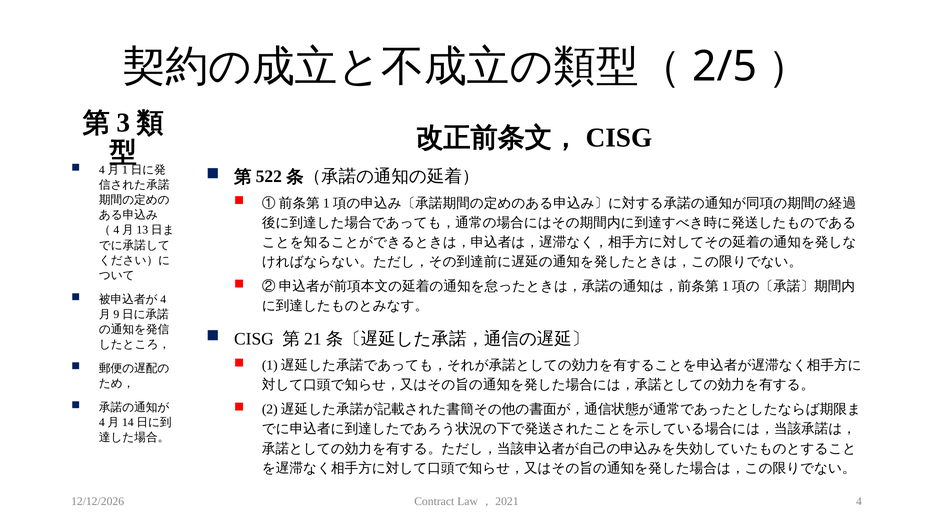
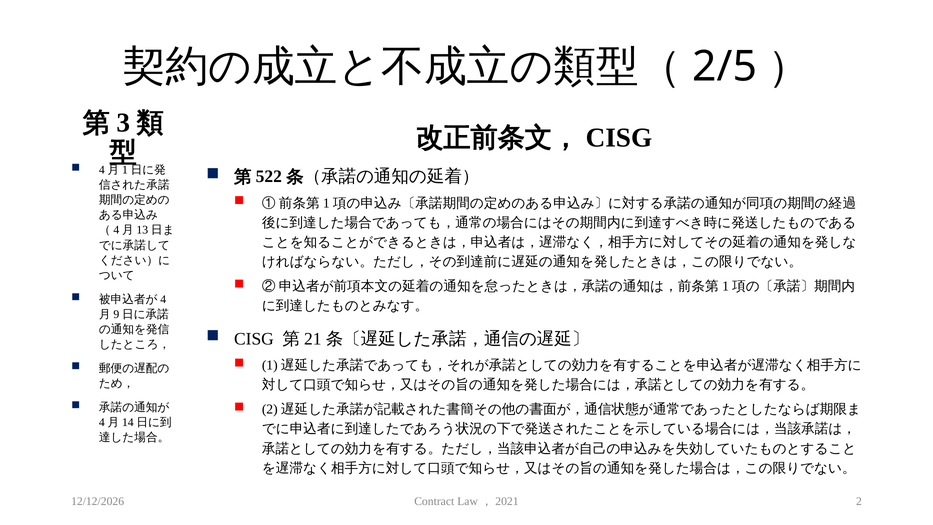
4: 4 -> 2
